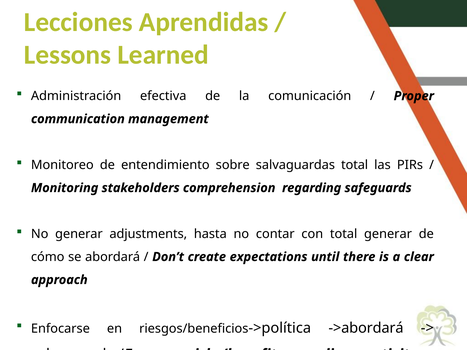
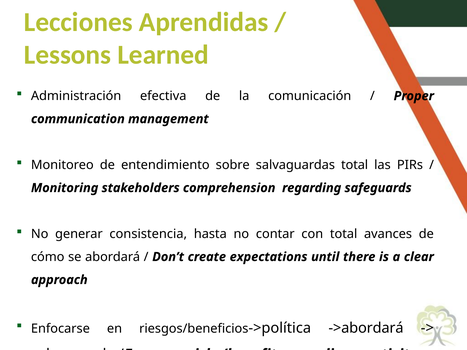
adjustments: adjustments -> consistencia
total generar: generar -> avances
